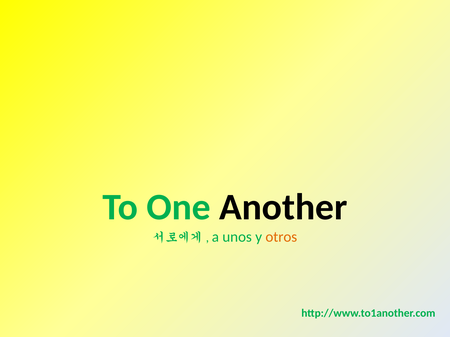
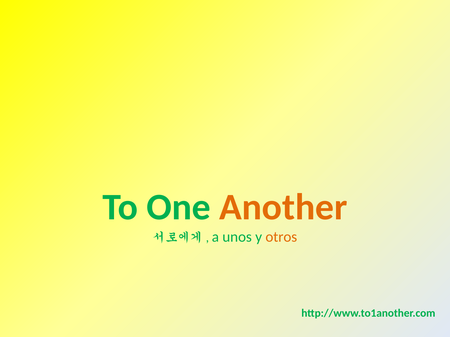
Another colour: black -> orange
